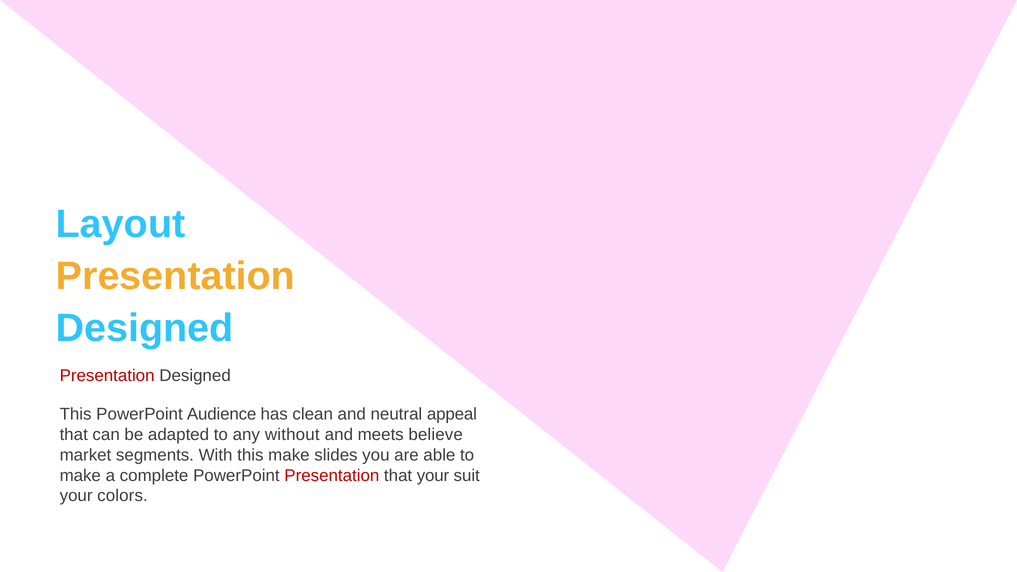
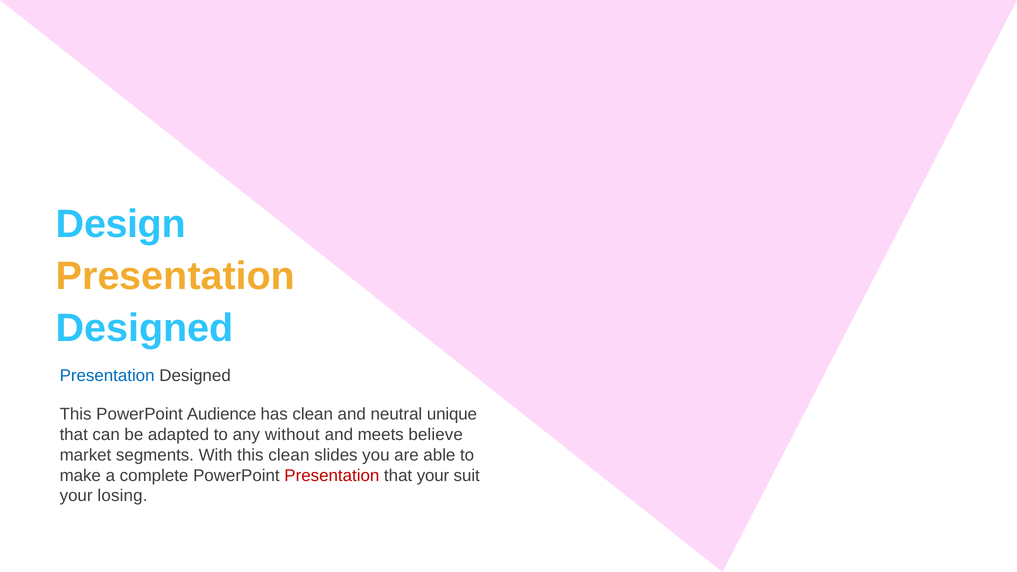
Layout: Layout -> Design
Presentation at (107, 376) colour: red -> blue
appeal: appeal -> unique
this make: make -> clean
colors: colors -> losing
